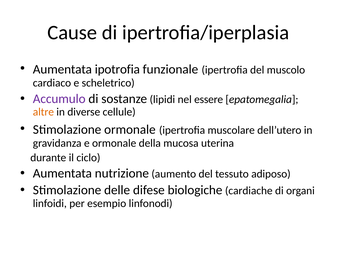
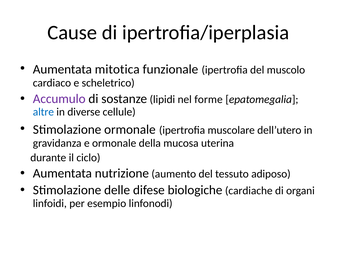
ipotrofia: ipotrofia -> mitotica
essere: essere -> forme
altre colour: orange -> blue
